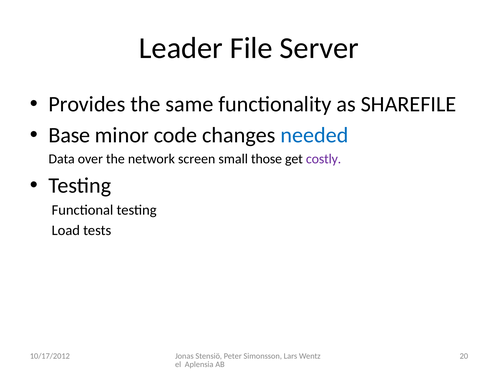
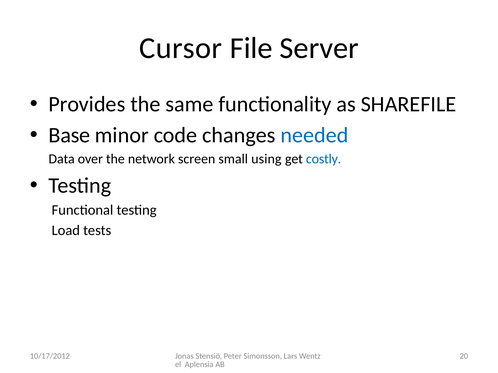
Leader: Leader -> Cursor
those: those -> using
costly colour: purple -> blue
